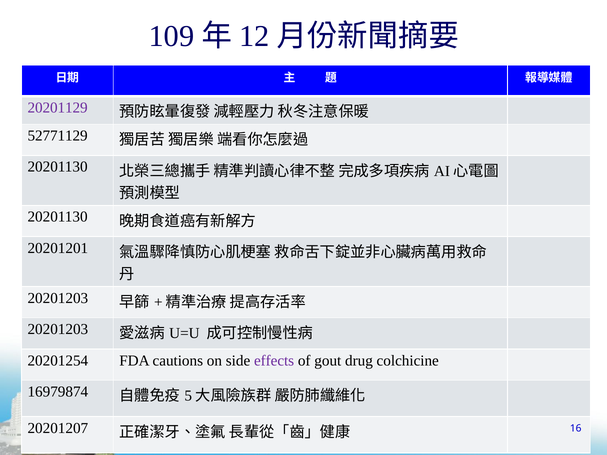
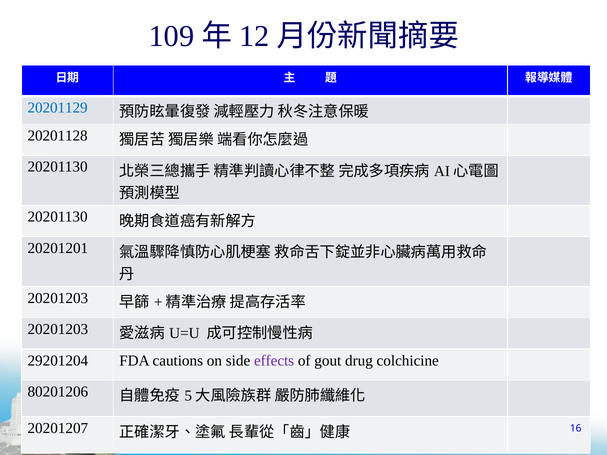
20201129 colour: purple -> blue
52771129: 52771129 -> 20201128
20201254: 20201254 -> 29201204
16979874: 16979874 -> 80201206
